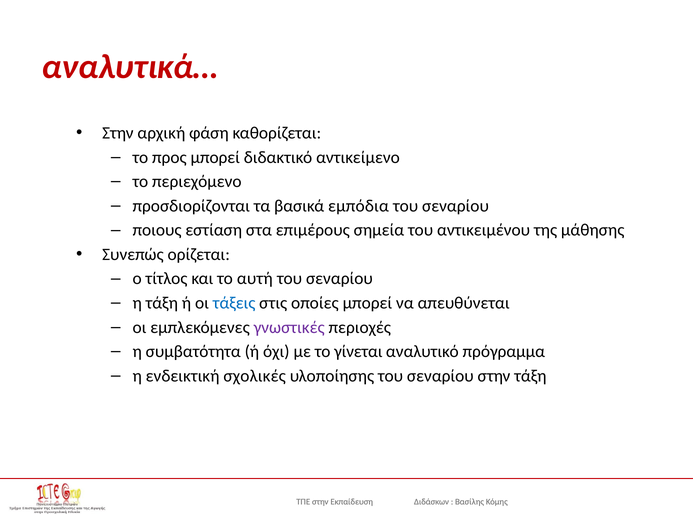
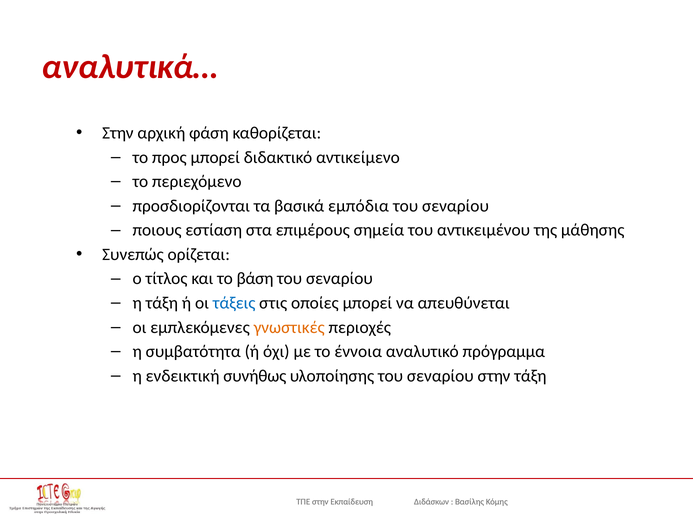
αυτή: αυτή -> βάση
γνωστικές colour: purple -> orange
γίνεται: γίνεται -> έννοια
σχολικές: σχολικές -> συνήθως
